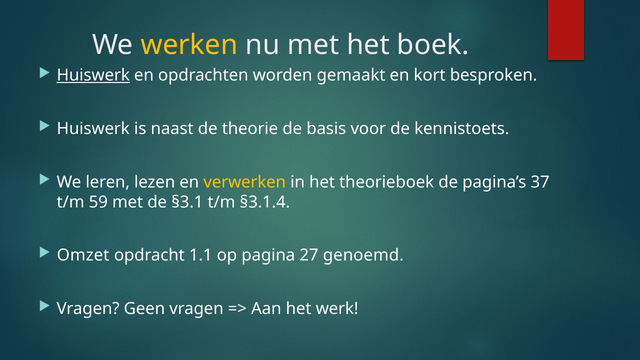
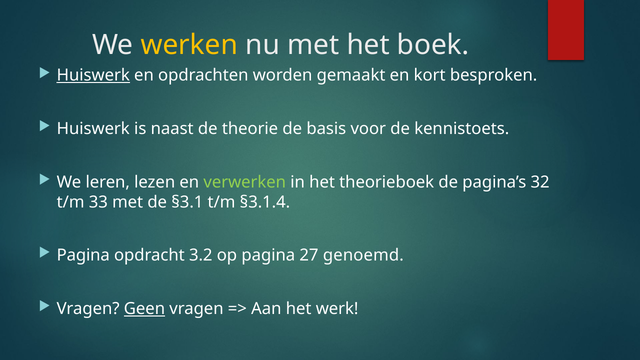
verwerken colour: yellow -> light green
37: 37 -> 32
59: 59 -> 33
Omzet at (83, 255): Omzet -> Pagina
1.1: 1.1 -> 3.2
Geen underline: none -> present
